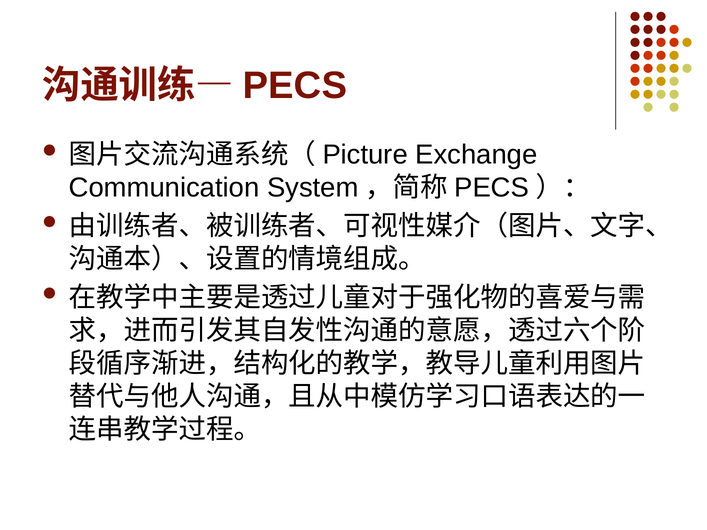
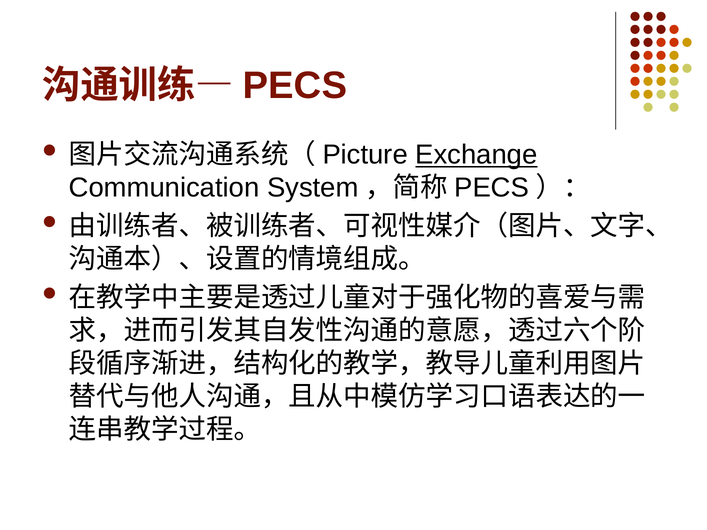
Exchange underline: none -> present
